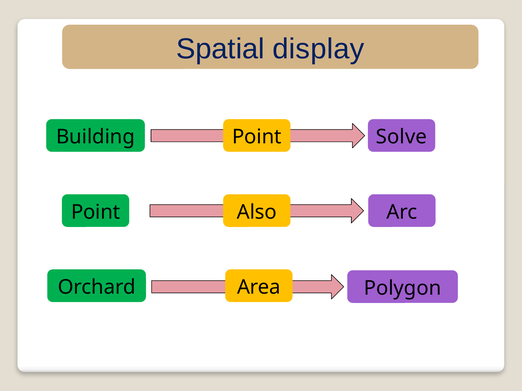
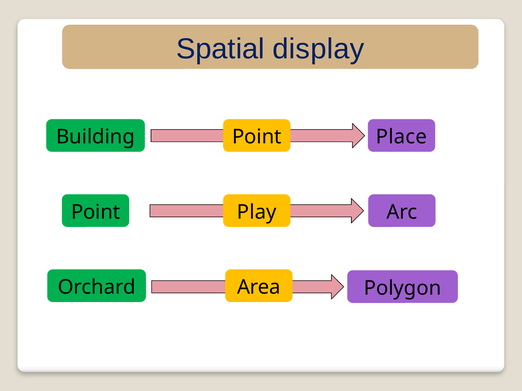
Solve: Solve -> Place
Also: Also -> Play
